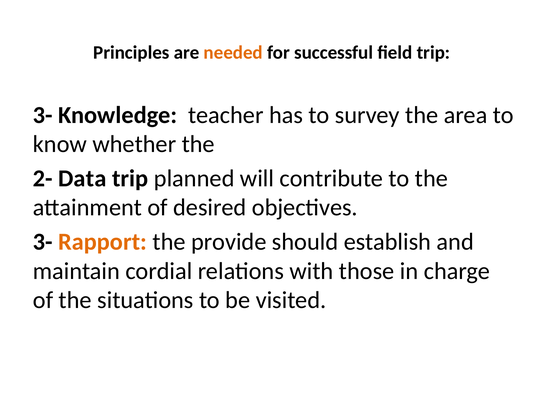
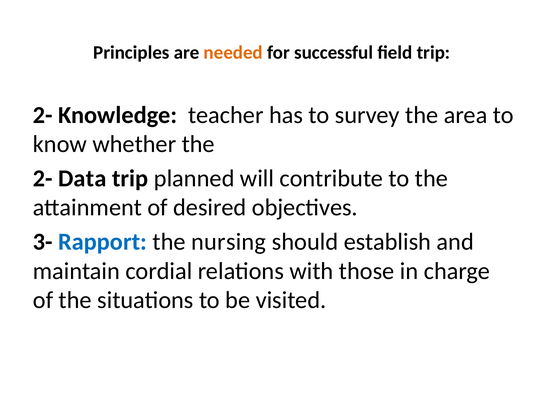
3- at (43, 115): 3- -> 2-
Rapport colour: orange -> blue
provide: provide -> nursing
